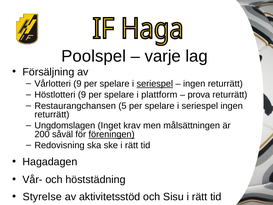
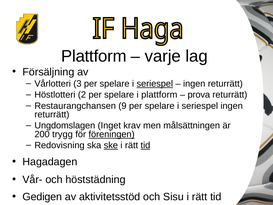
Poolspel at (94, 56): Poolspel -> Plattform
Vårlotteri 9: 9 -> 3
Höstlotteri 9: 9 -> 2
5: 5 -> 9
såväl: såväl -> trygg
ske underline: none -> present
tid at (145, 145) underline: none -> present
Styrelse: Styrelse -> Gedigen
